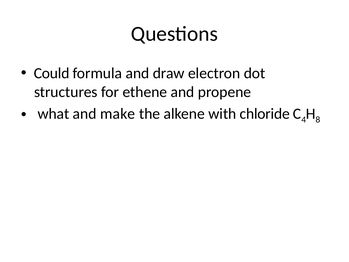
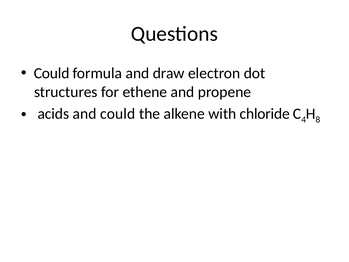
what: what -> acids
and make: make -> could
